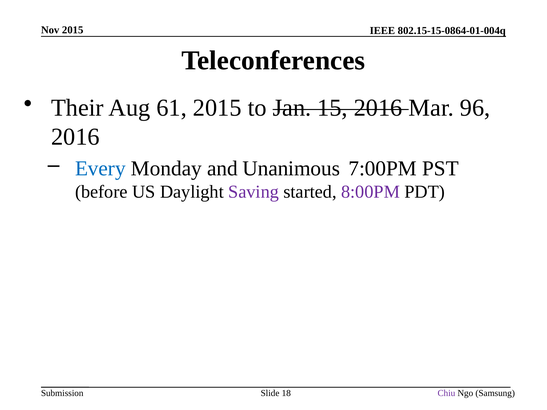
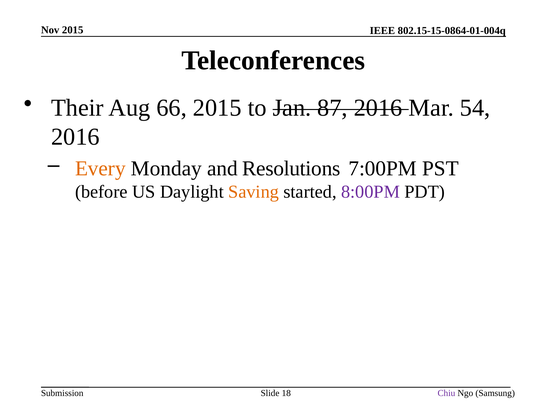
61: 61 -> 66
15: 15 -> 87
96: 96 -> 54
Every colour: blue -> orange
Unanimous: Unanimous -> Resolutions
Saving colour: purple -> orange
